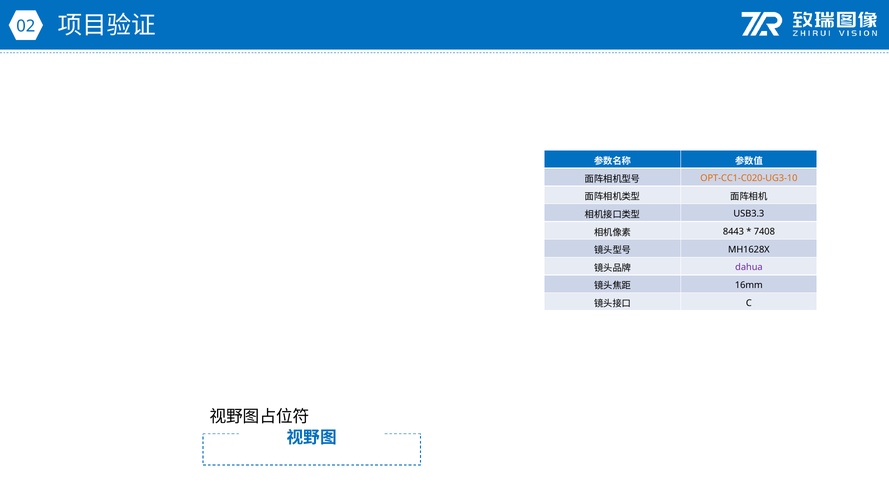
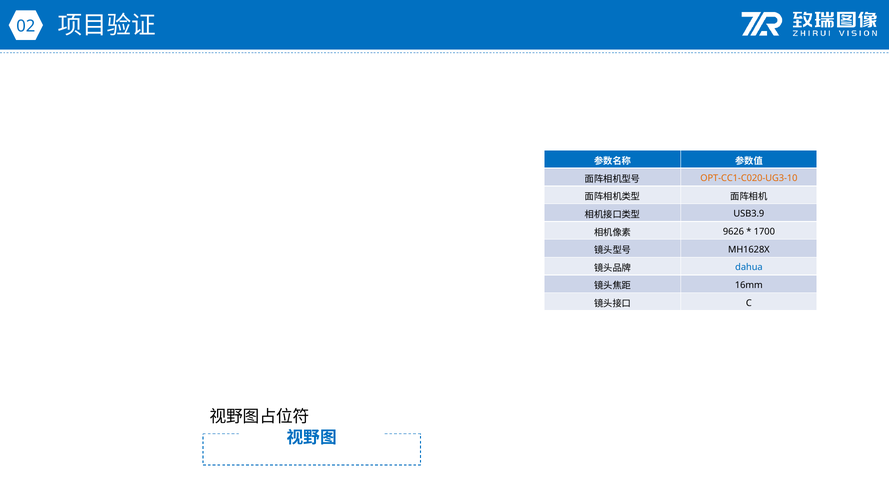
USB3.3: USB3.3 -> USB3.9
8443: 8443 -> 9626
7408: 7408 -> 1700
dahua colour: purple -> blue
